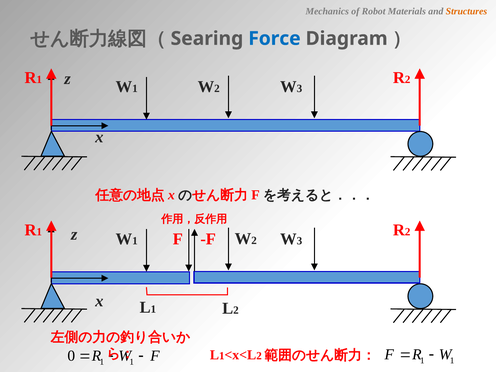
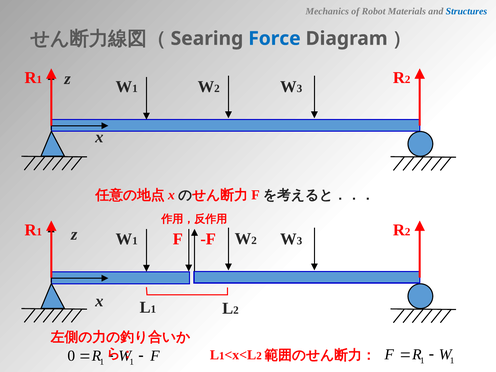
Structures colour: orange -> blue
